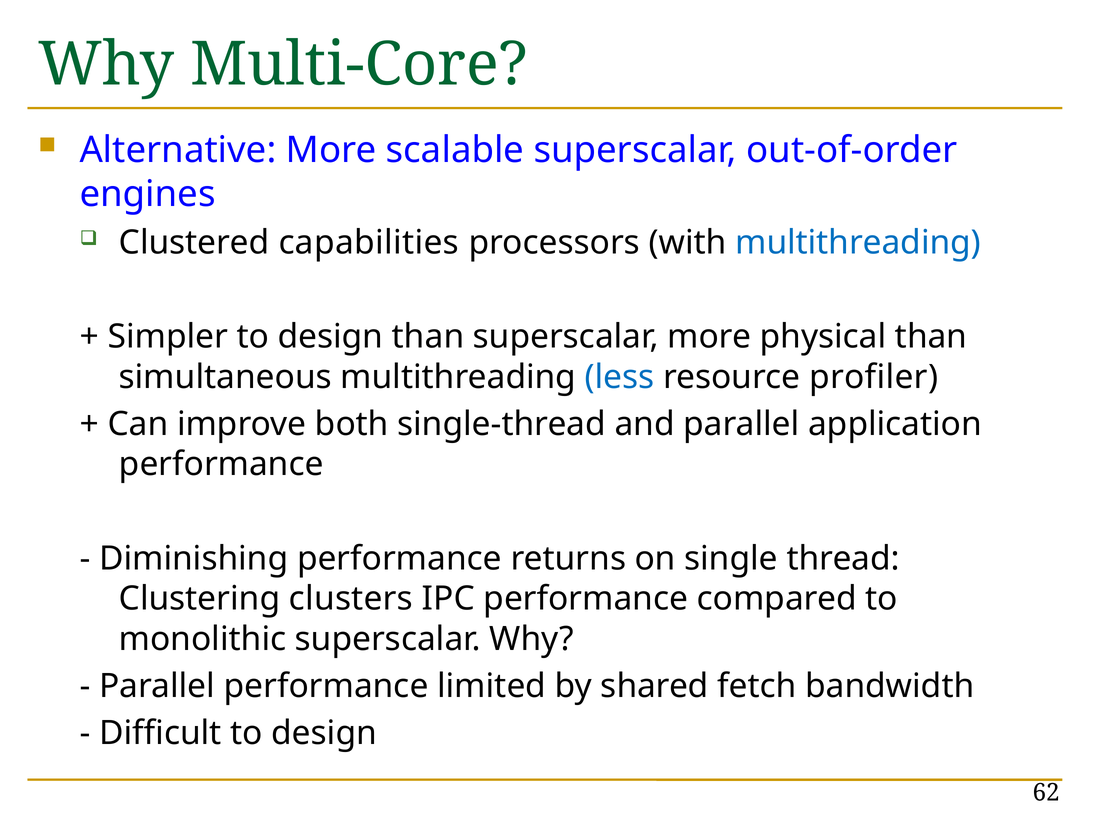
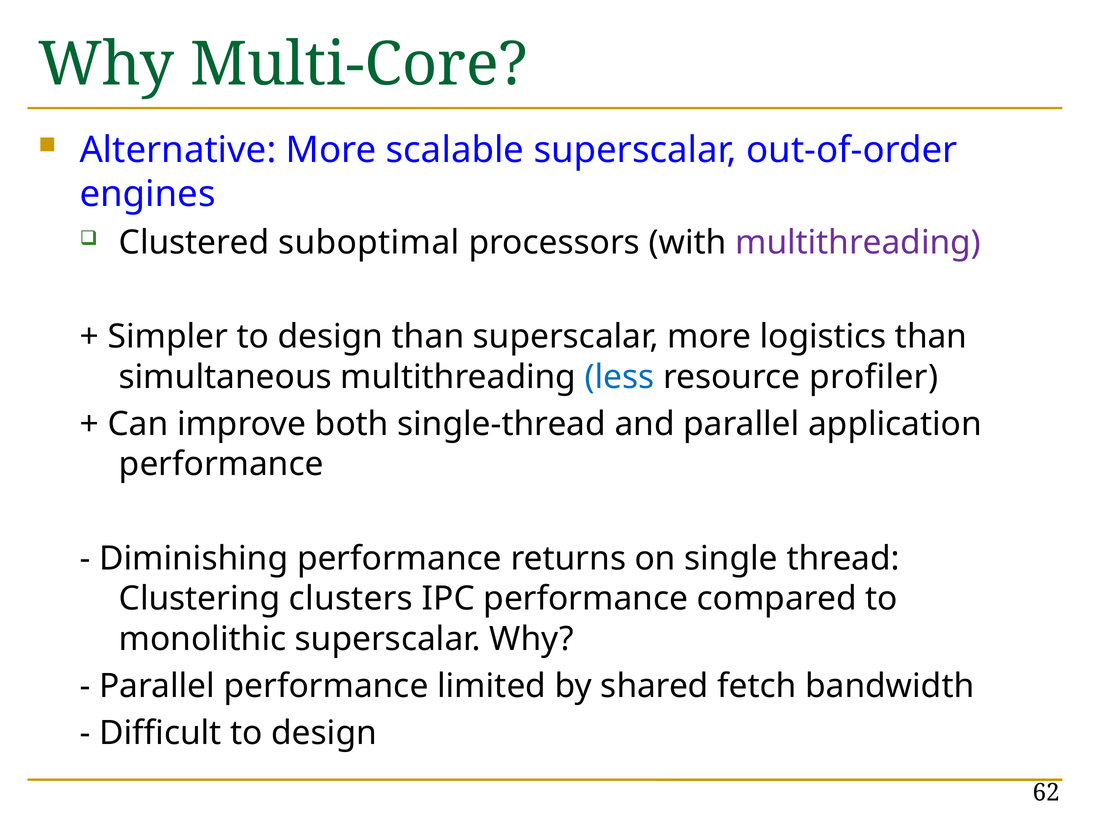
capabilities: capabilities -> suboptimal
multithreading at (858, 242) colour: blue -> purple
physical: physical -> logistics
